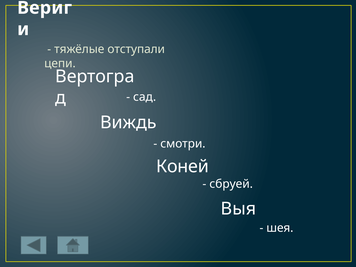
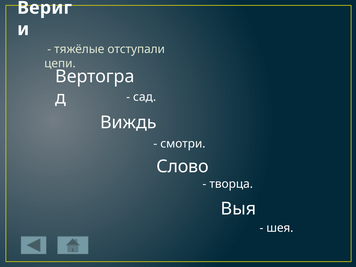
Коней: Коней -> Слово
сбруей: сбруей -> творца
